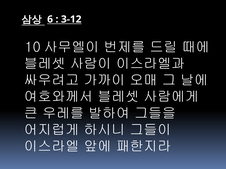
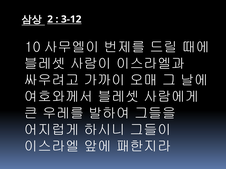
6: 6 -> 2
